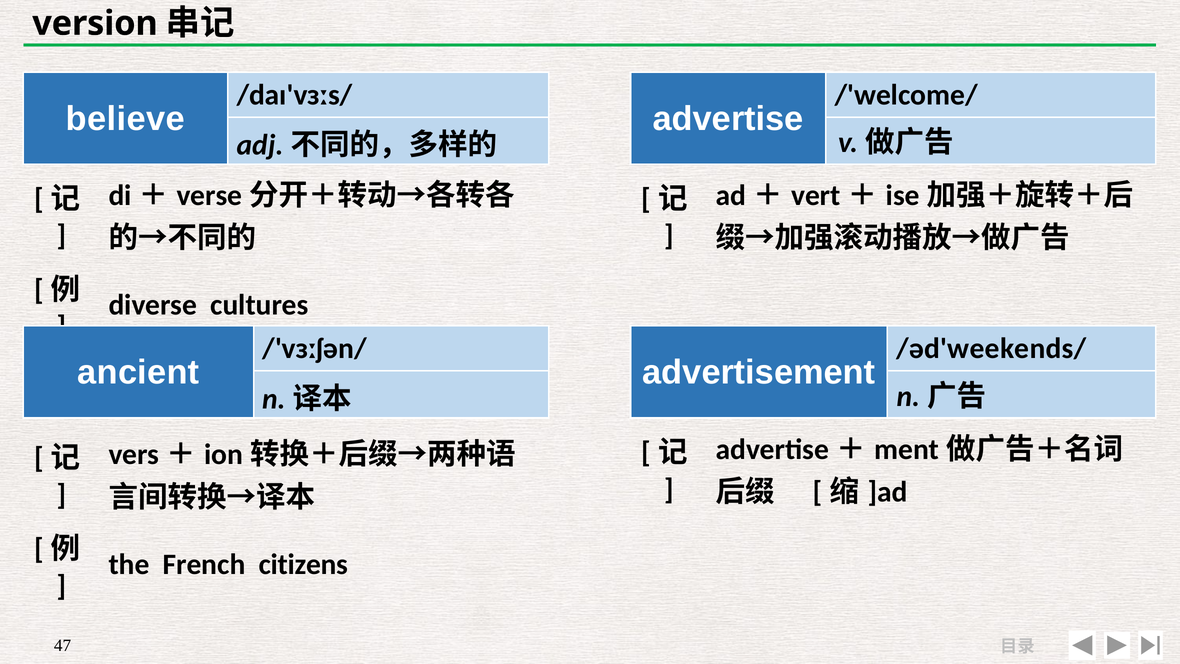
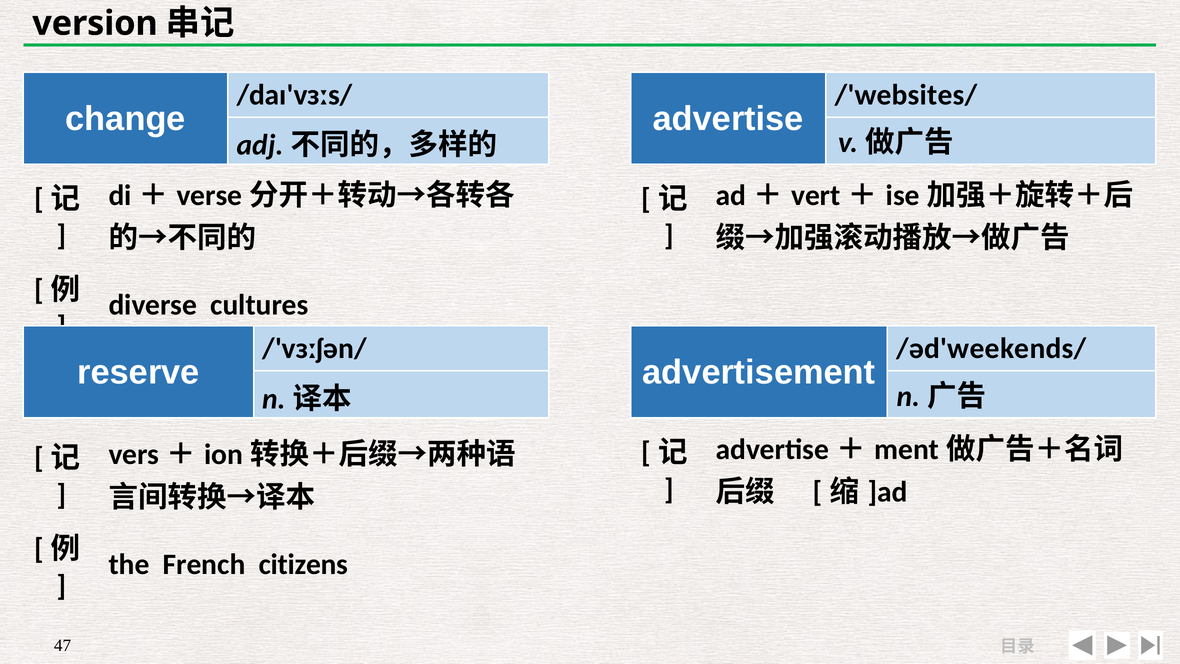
/'welcome/: /'welcome/ -> /'websites/
believe: believe -> change
ancient: ancient -> reserve
